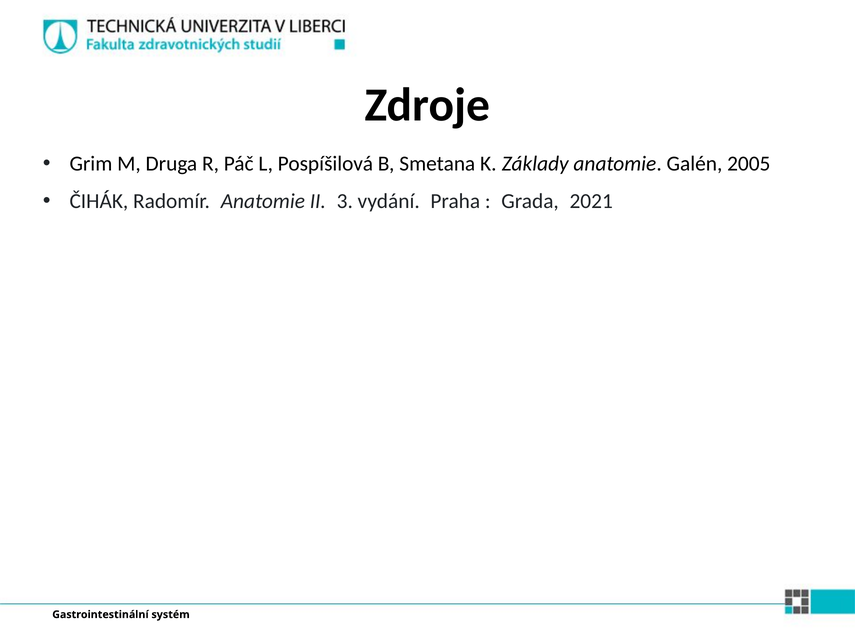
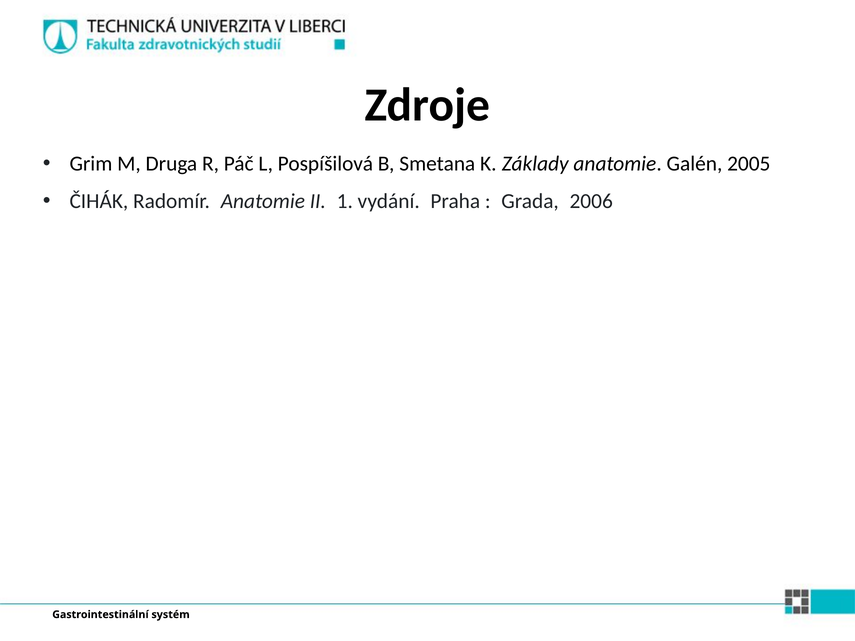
3: 3 -> 1
2021: 2021 -> 2006
